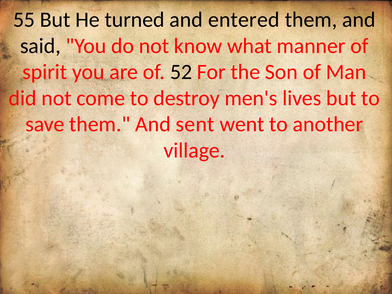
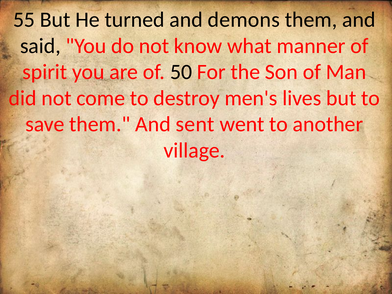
entered: entered -> demons
52: 52 -> 50
